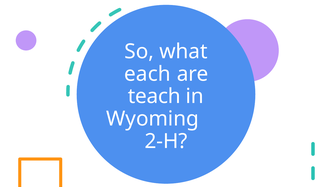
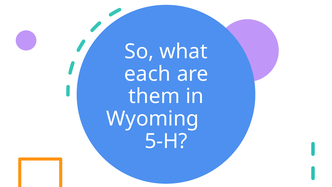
teach: teach -> them
2-H: 2-H -> 5-H
